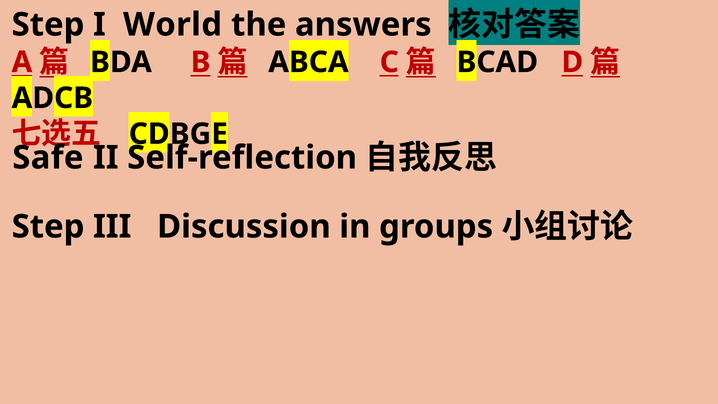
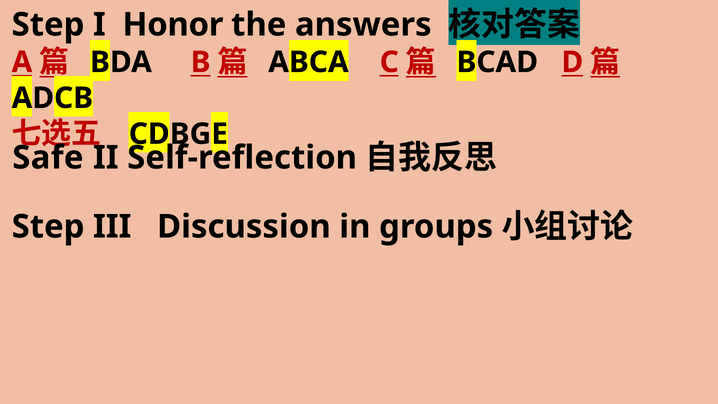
World: World -> Honor
